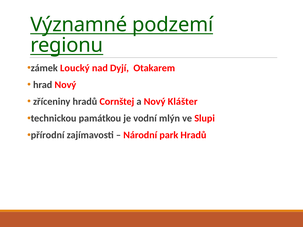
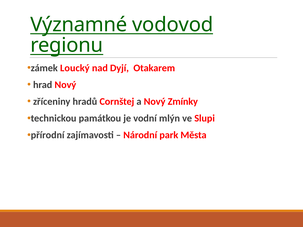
podzemí: podzemí -> vodovod
Klášter: Klášter -> Zmínky
park Hradů: Hradů -> Města
